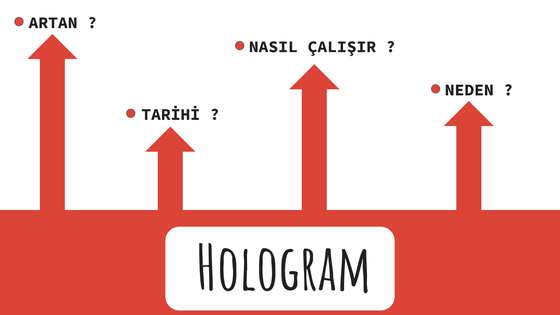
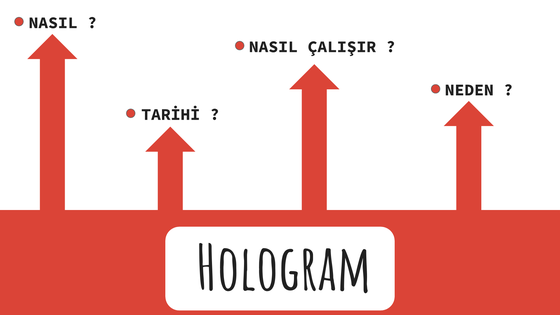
ARTAN at (53, 23): ARTAN -> NASIL
